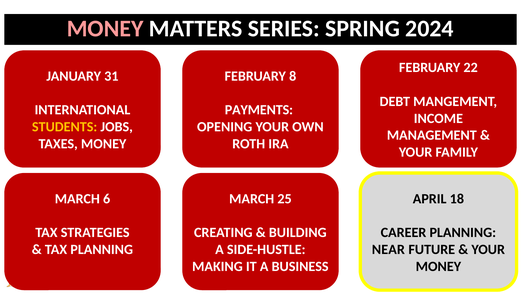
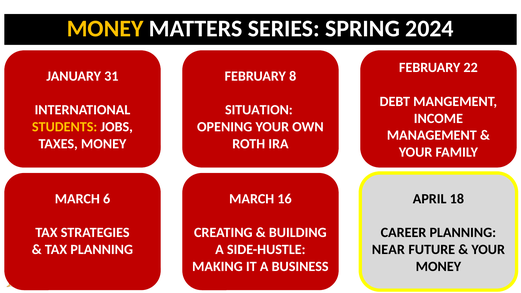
MONEY at (105, 29) colour: pink -> yellow
PAYMENTS: PAYMENTS -> SITUATION
25: 25 -> 16
